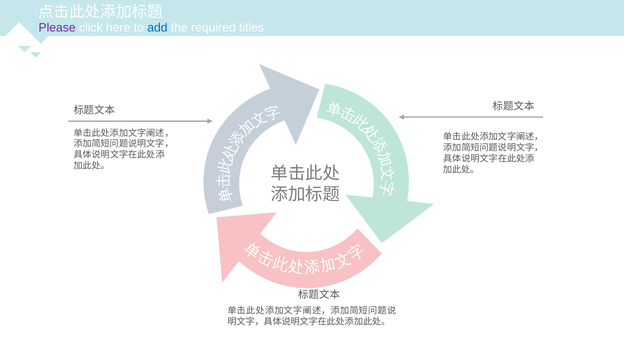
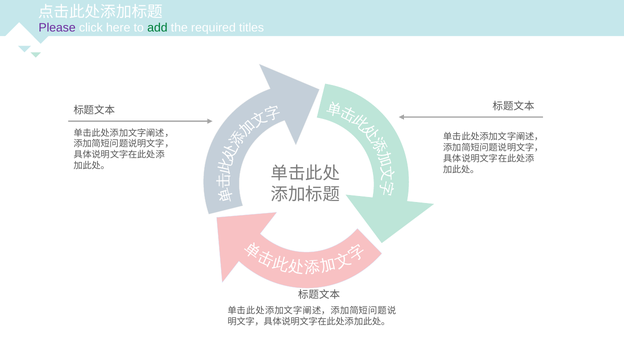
add colour: blue -> green
